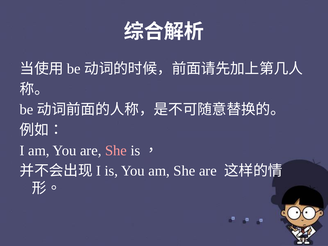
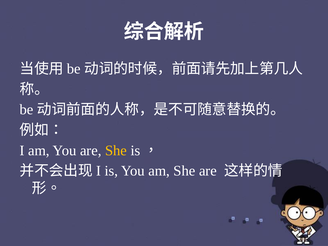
She at (116, 150) colour: pink -> yellow
